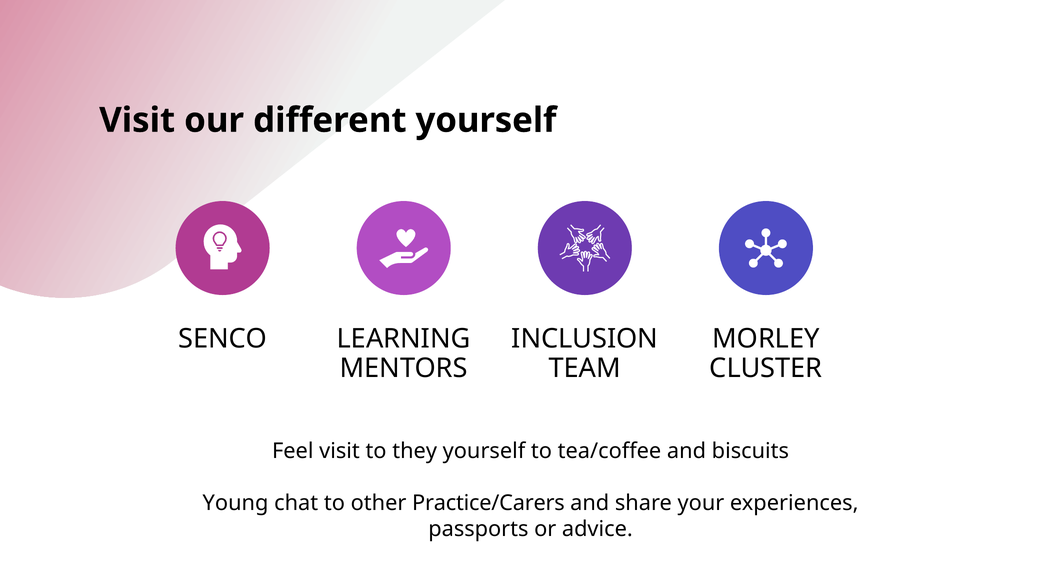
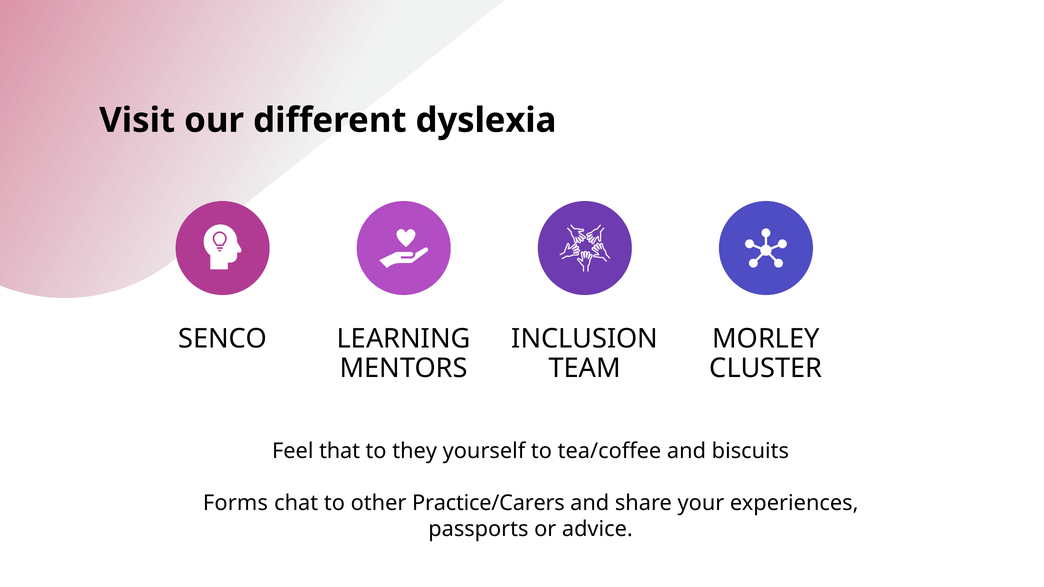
different yourself: yourself -> dyslexia
Feel visit: visit -> that
Young: Young -> Forms
